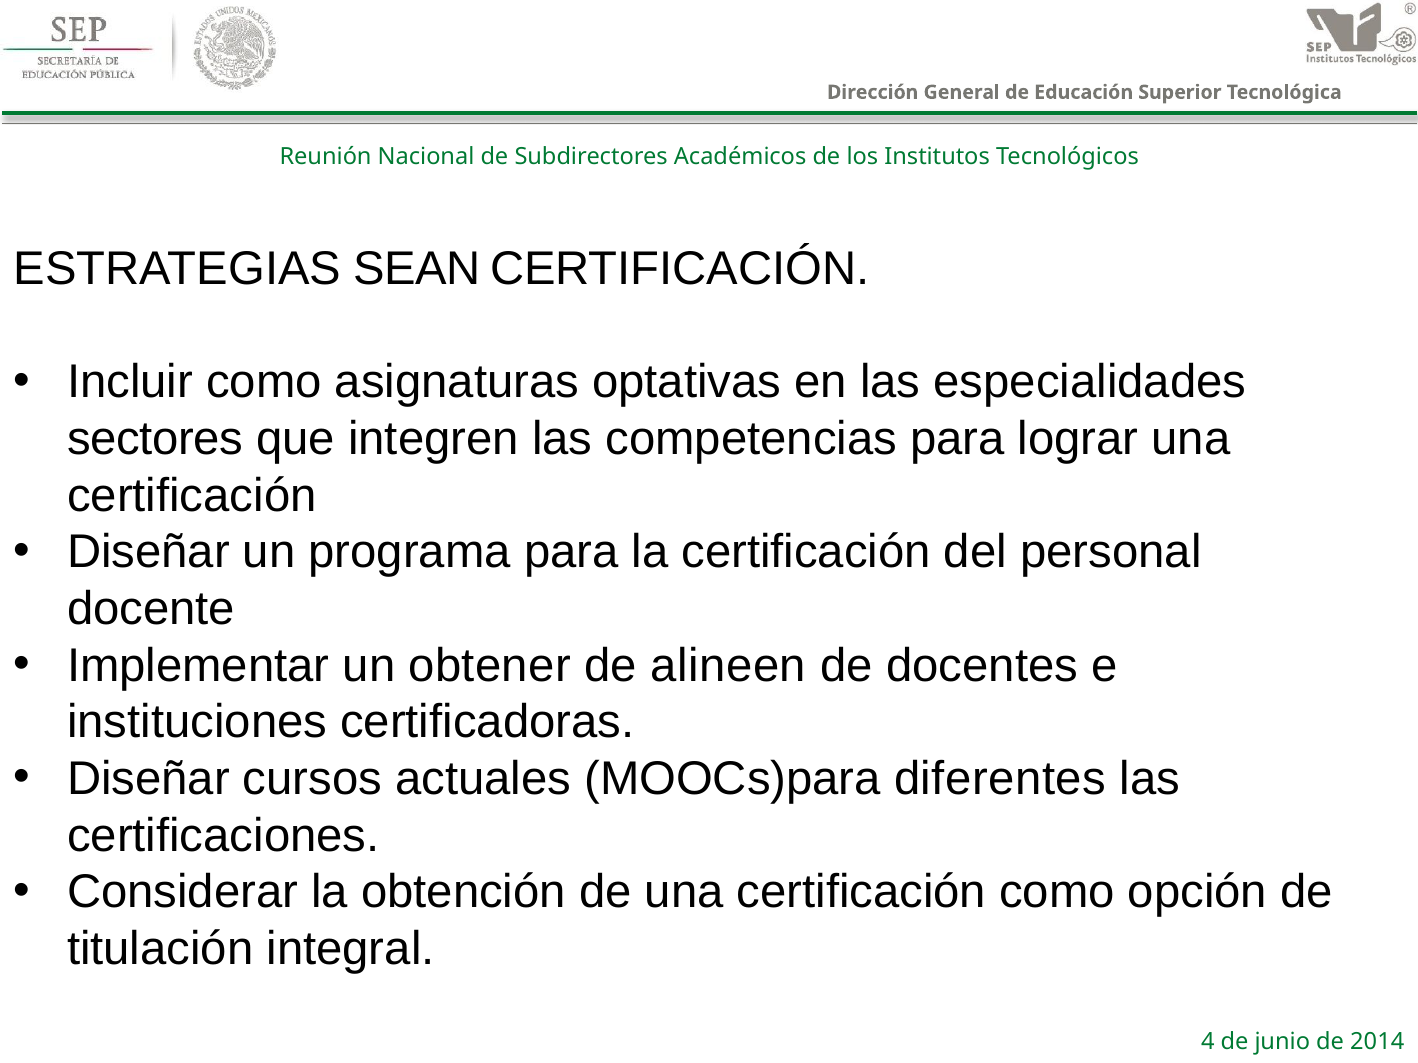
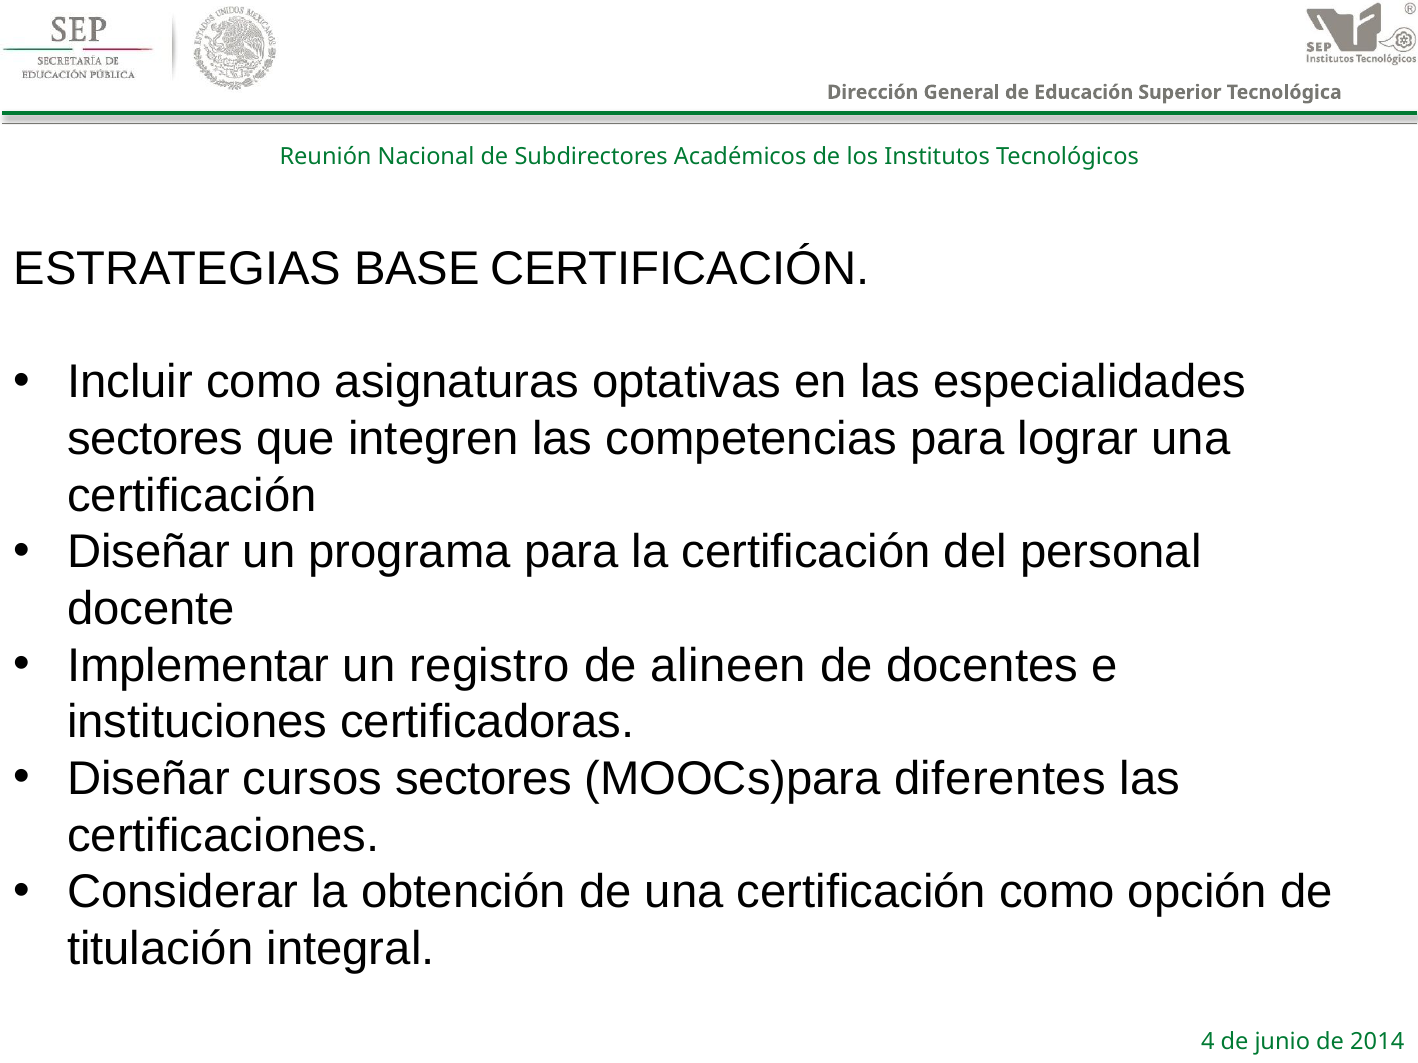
SEAN: SEAN -> BASE
obtener: obtener -> registro
cursos actuales: actuales -> sectores
